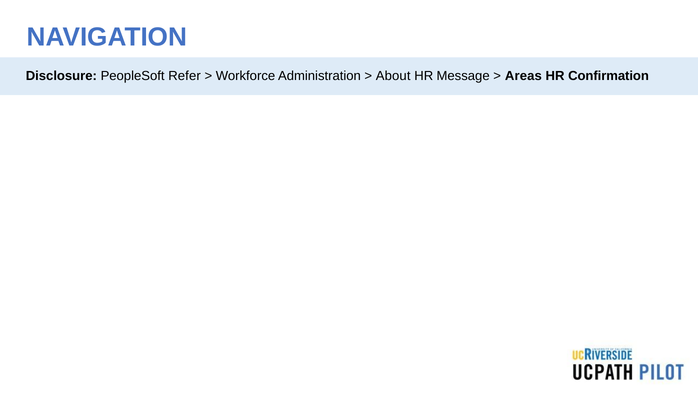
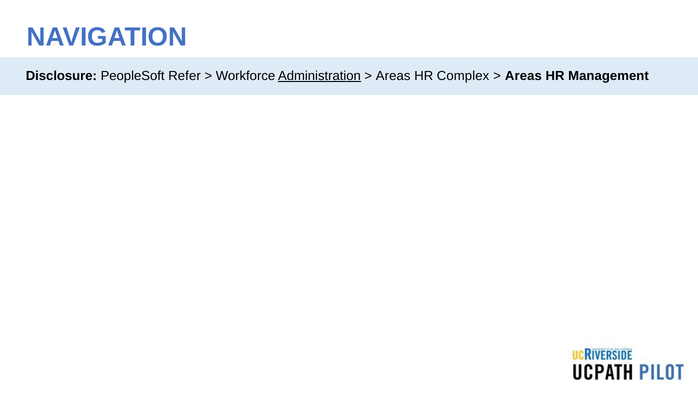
Administration underline: none -> present
About at (393, 76): About -> Areas
Message: Message -> Complex
Confirmation: Confirmation -> Management
